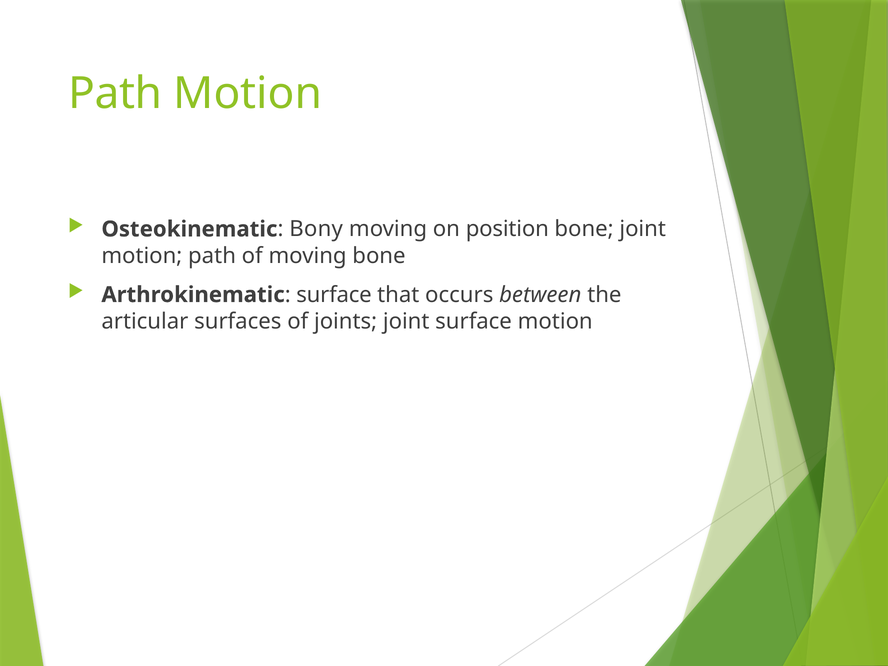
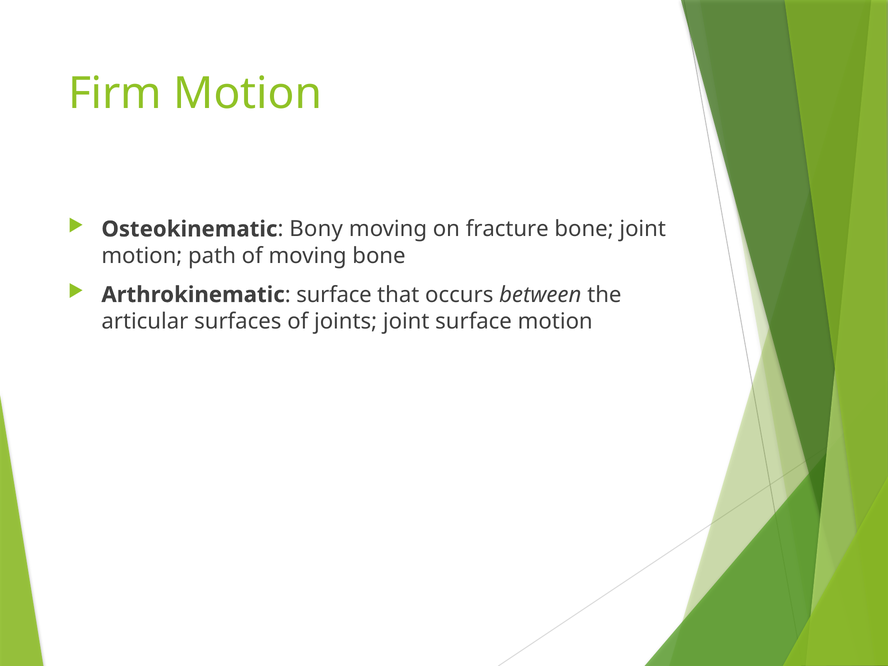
Path at (115, 93): Path -> Firm
position: position -> fracture
